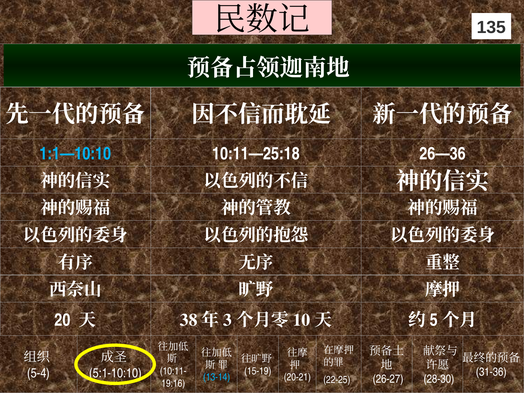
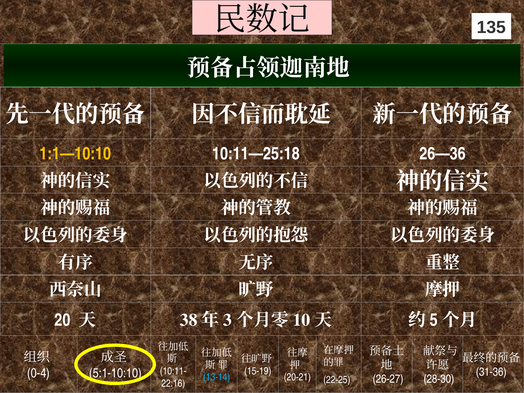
1:1—10:10 colour: light blue -> yellow
5-4: 5-4 -> 0-4
19:16: 19:16 -> 22:16
